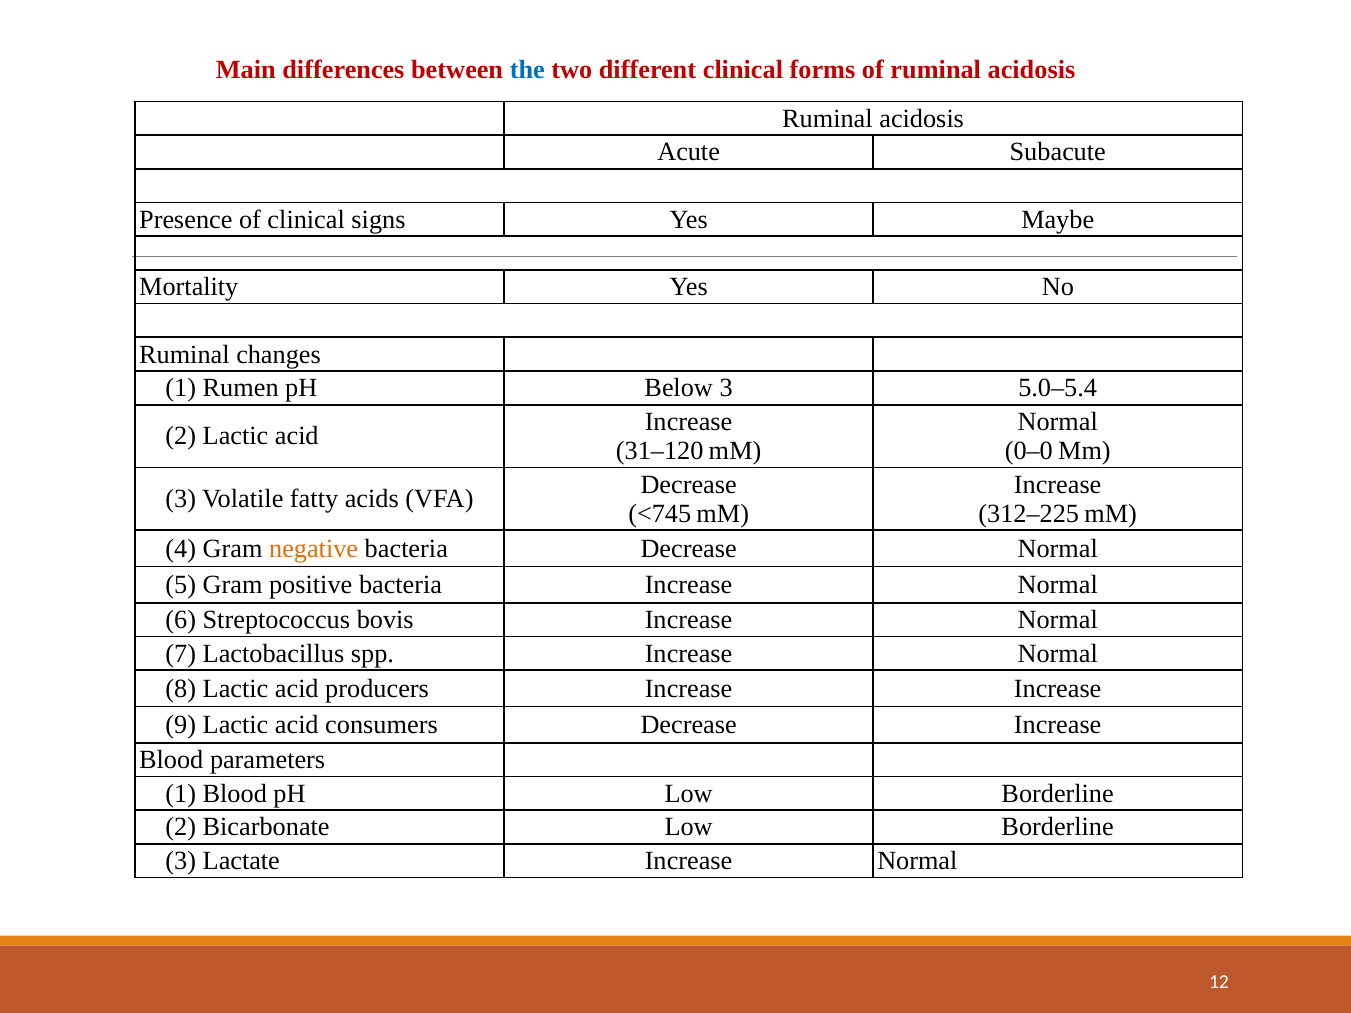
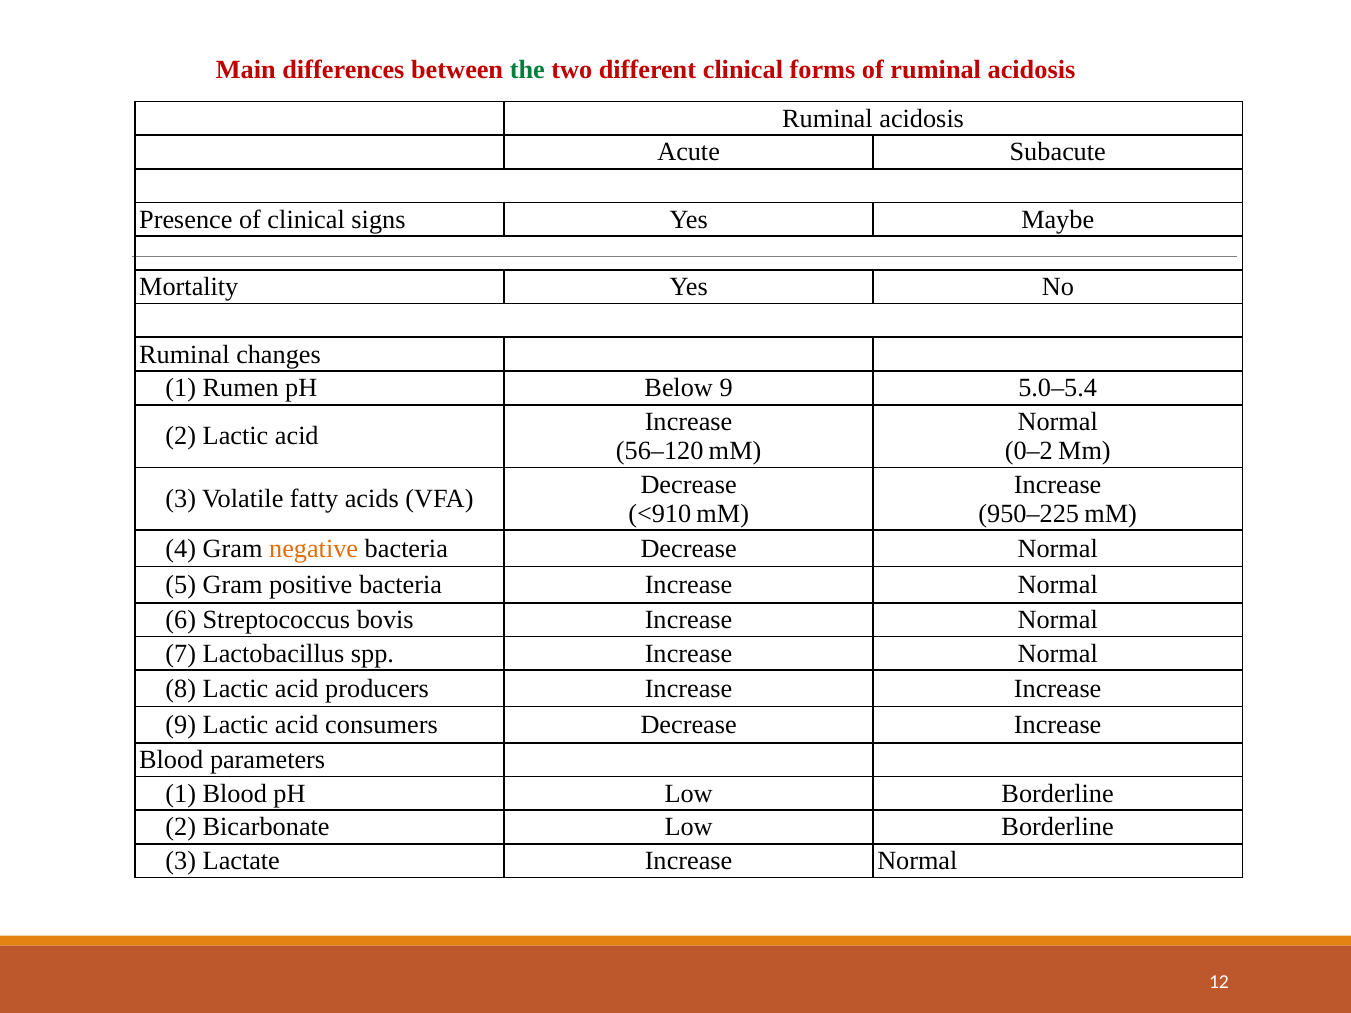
the colour: blue -> green
Below 3: 3 -> 9
31–120: 31–120 -> 56–120
0–0: 0–0 -> 0–2
<745: <745 -> <910
312–225: 312–225 -> 950–225
